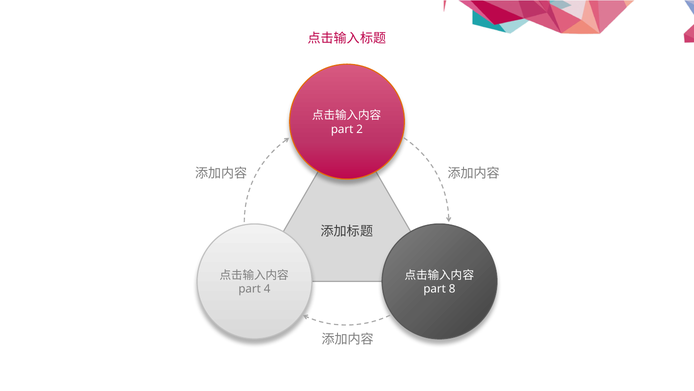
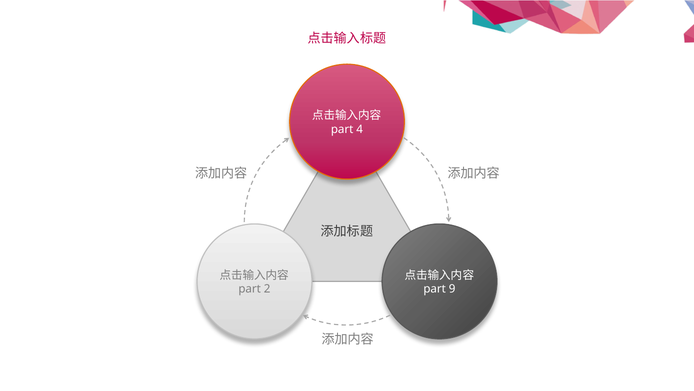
2: 2 -> 4
4: 4 -> 2
8: 8 -> 9
